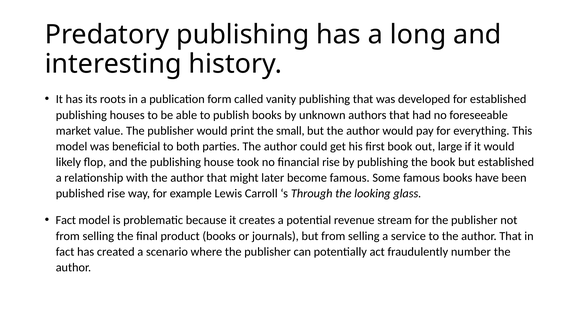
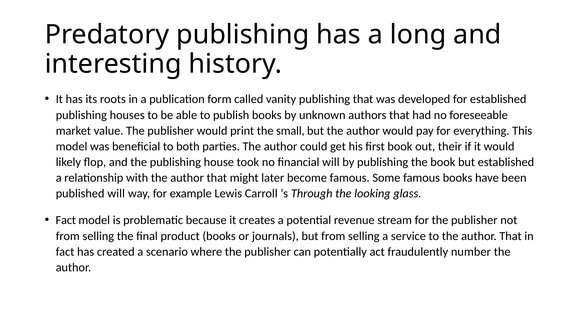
large: large -> their
financial rise: rise -> will
published rise: rise -> will
